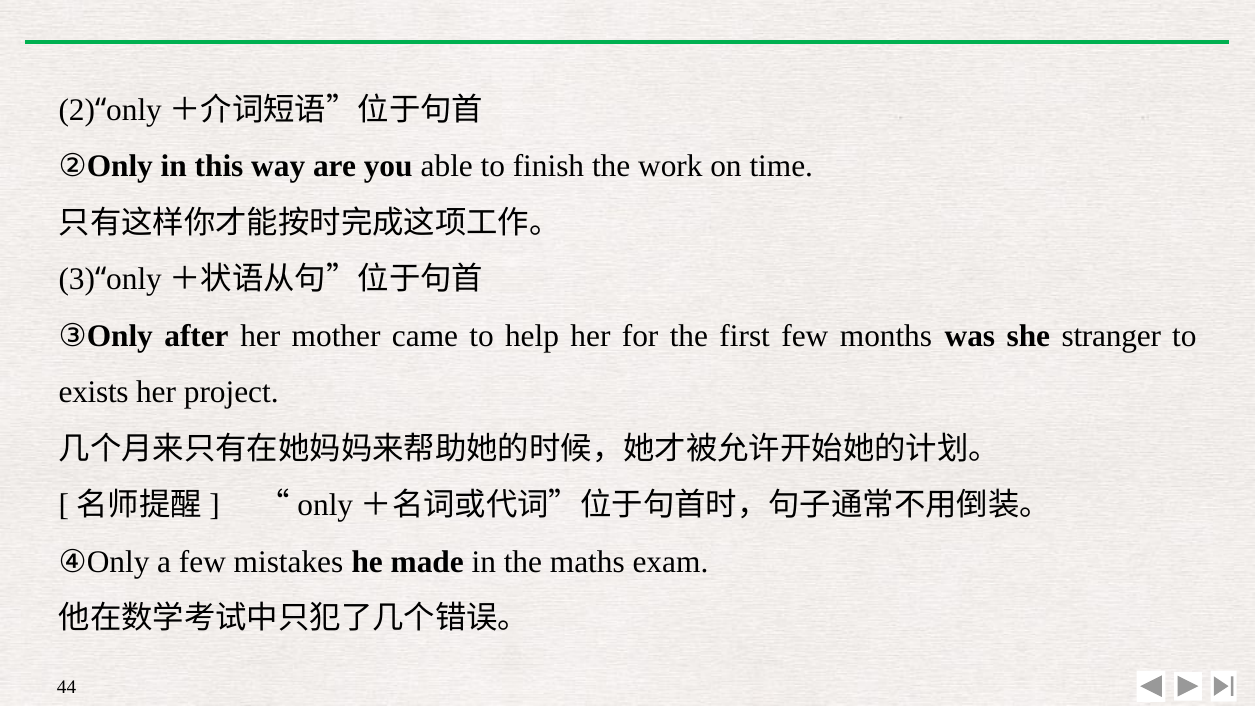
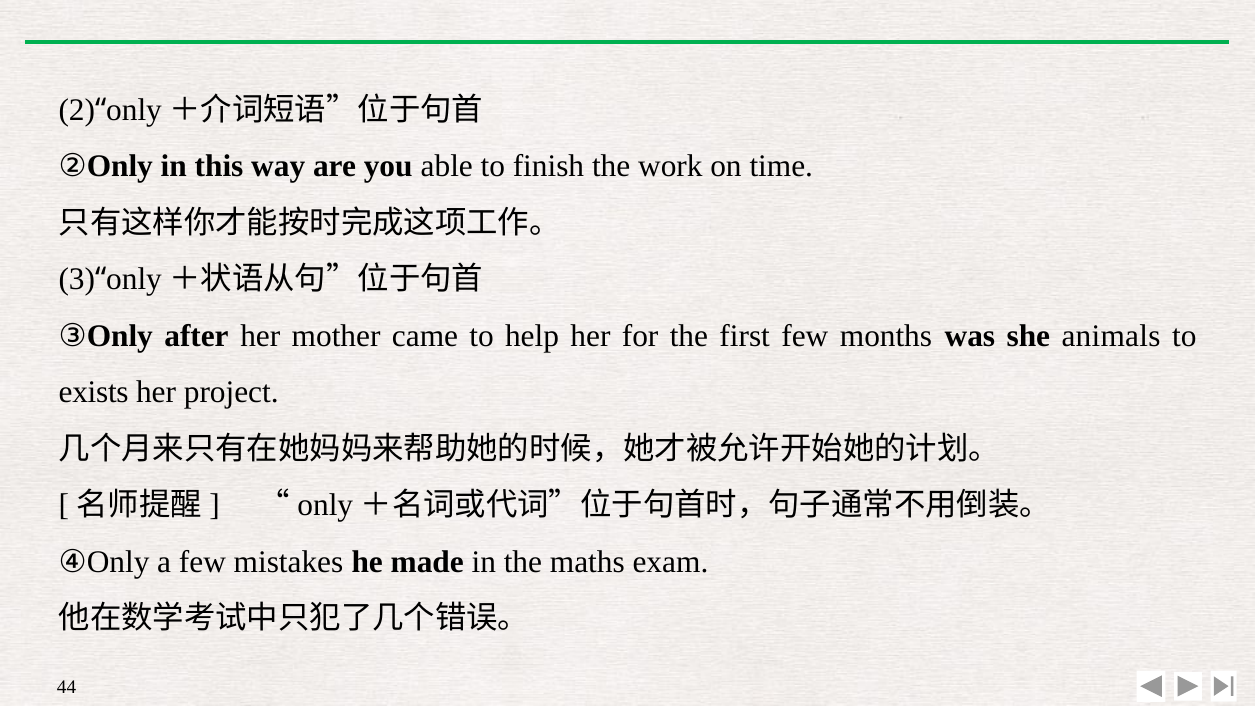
stranger: stranger -> animals
